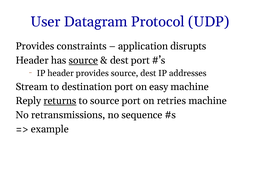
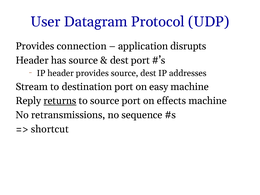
constraints: constraints -> connection
source at (83, 60) underline: present -> none
retries: retries -> effects
example: example -> shortcut
